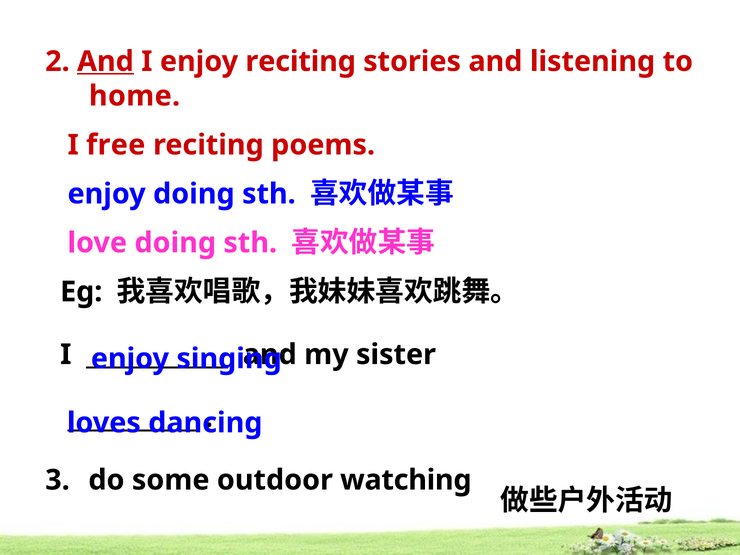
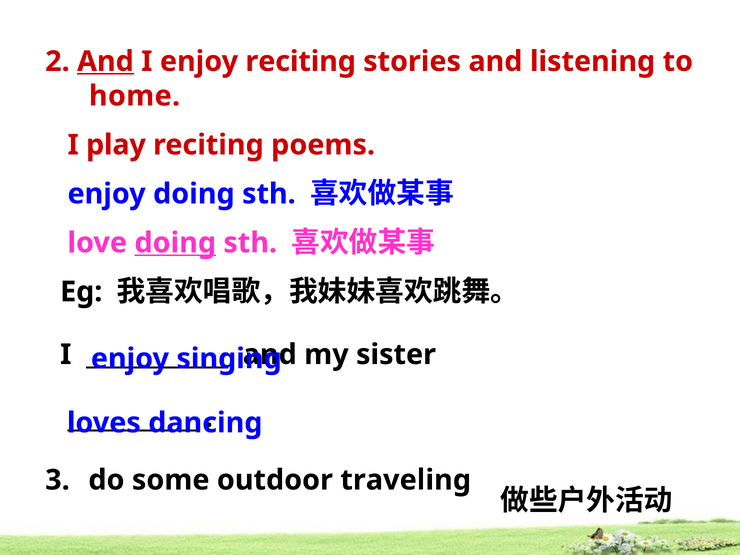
free: free -> play
doing at (175, 243) underline: none -> present
watching: watching -> traveling
